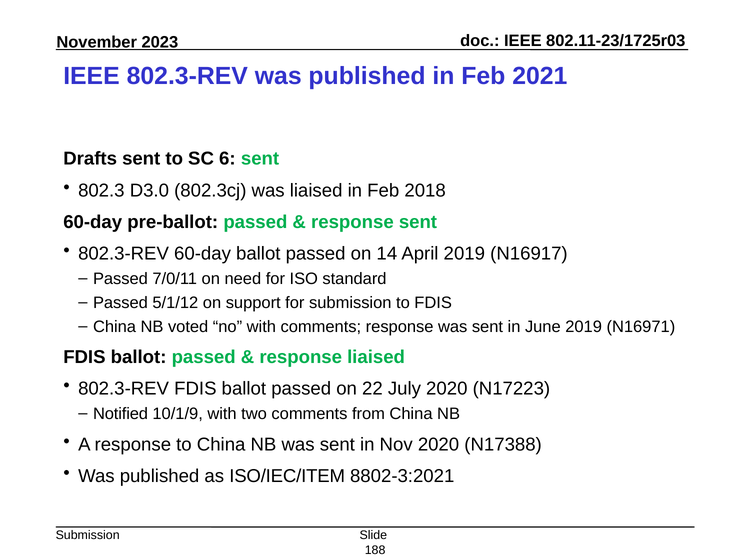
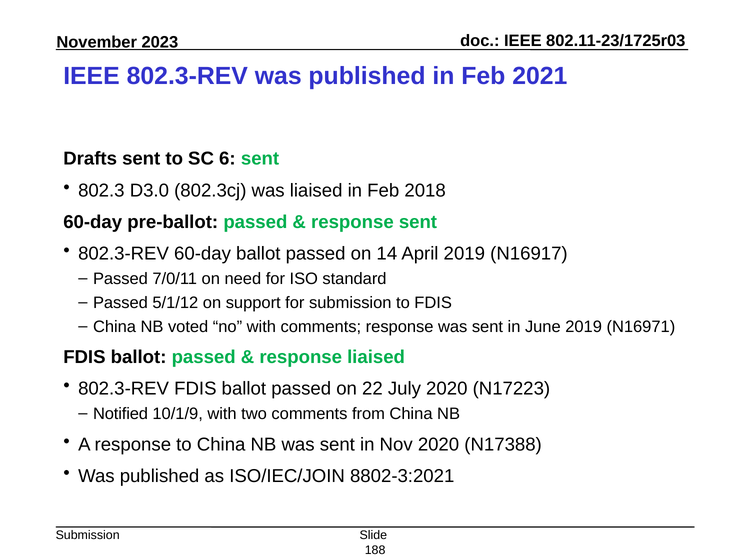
ISO/IEC/ITEM: ISO/IEC/ITEM -> ISO/IEC/JOIN
